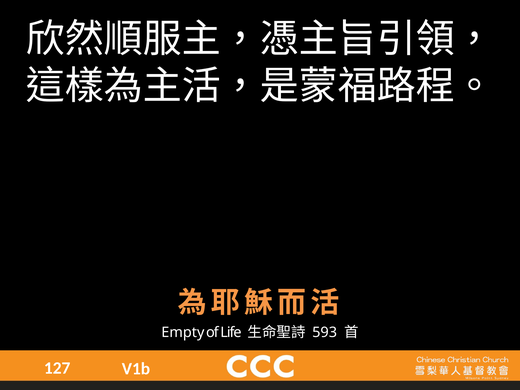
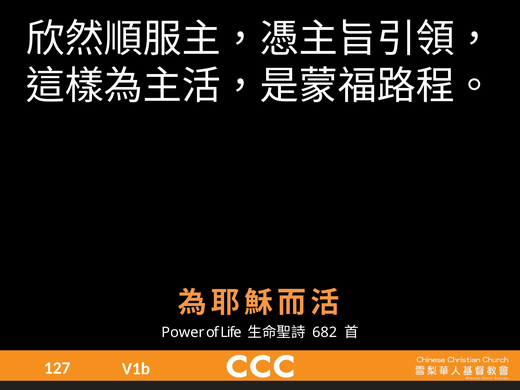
Empty: Empty -> Power
593: 593 -> 682
